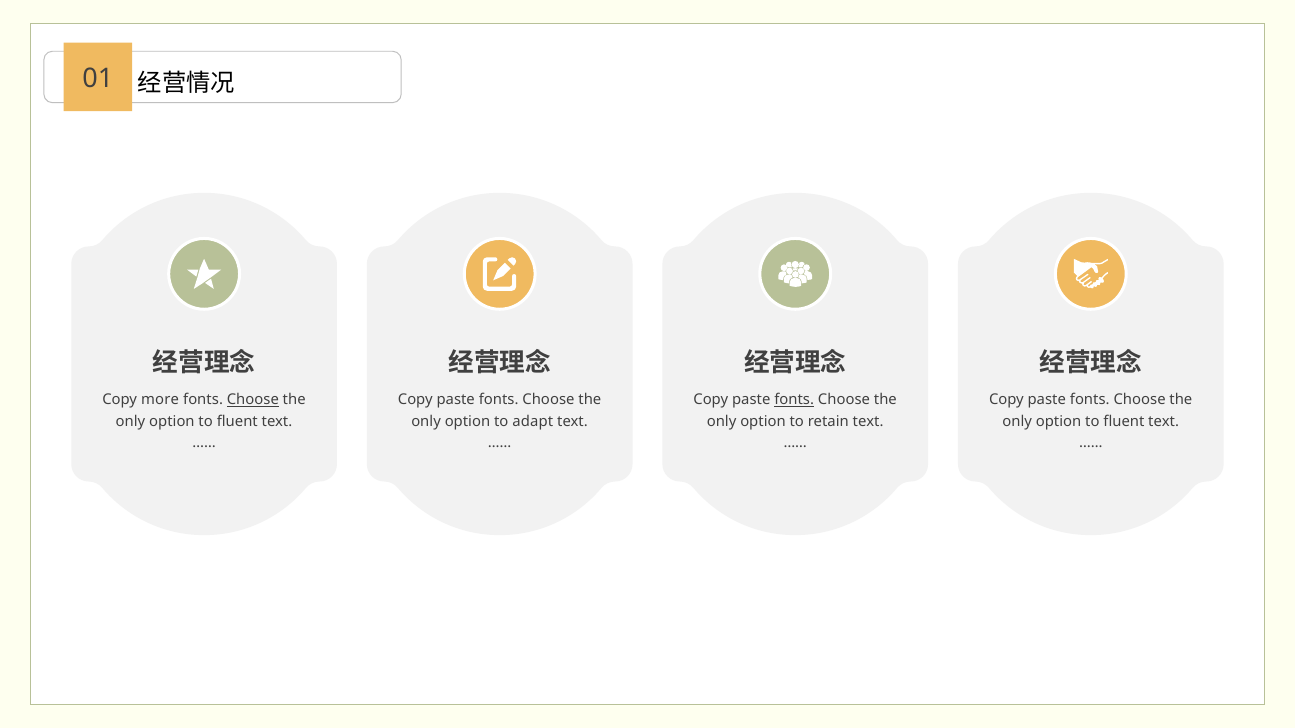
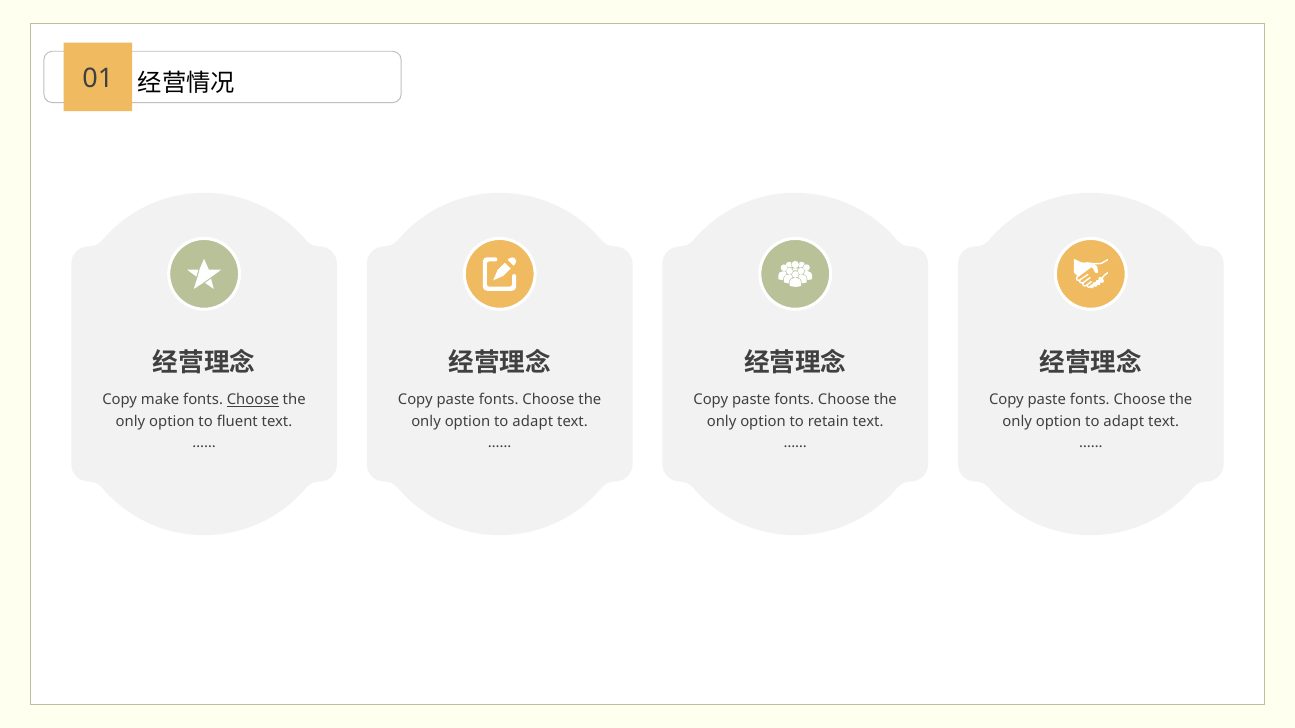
more: more -> make
fonts at (794, 400) underline: present -> none
fluent at (1124, 422): fluent -> adapt
